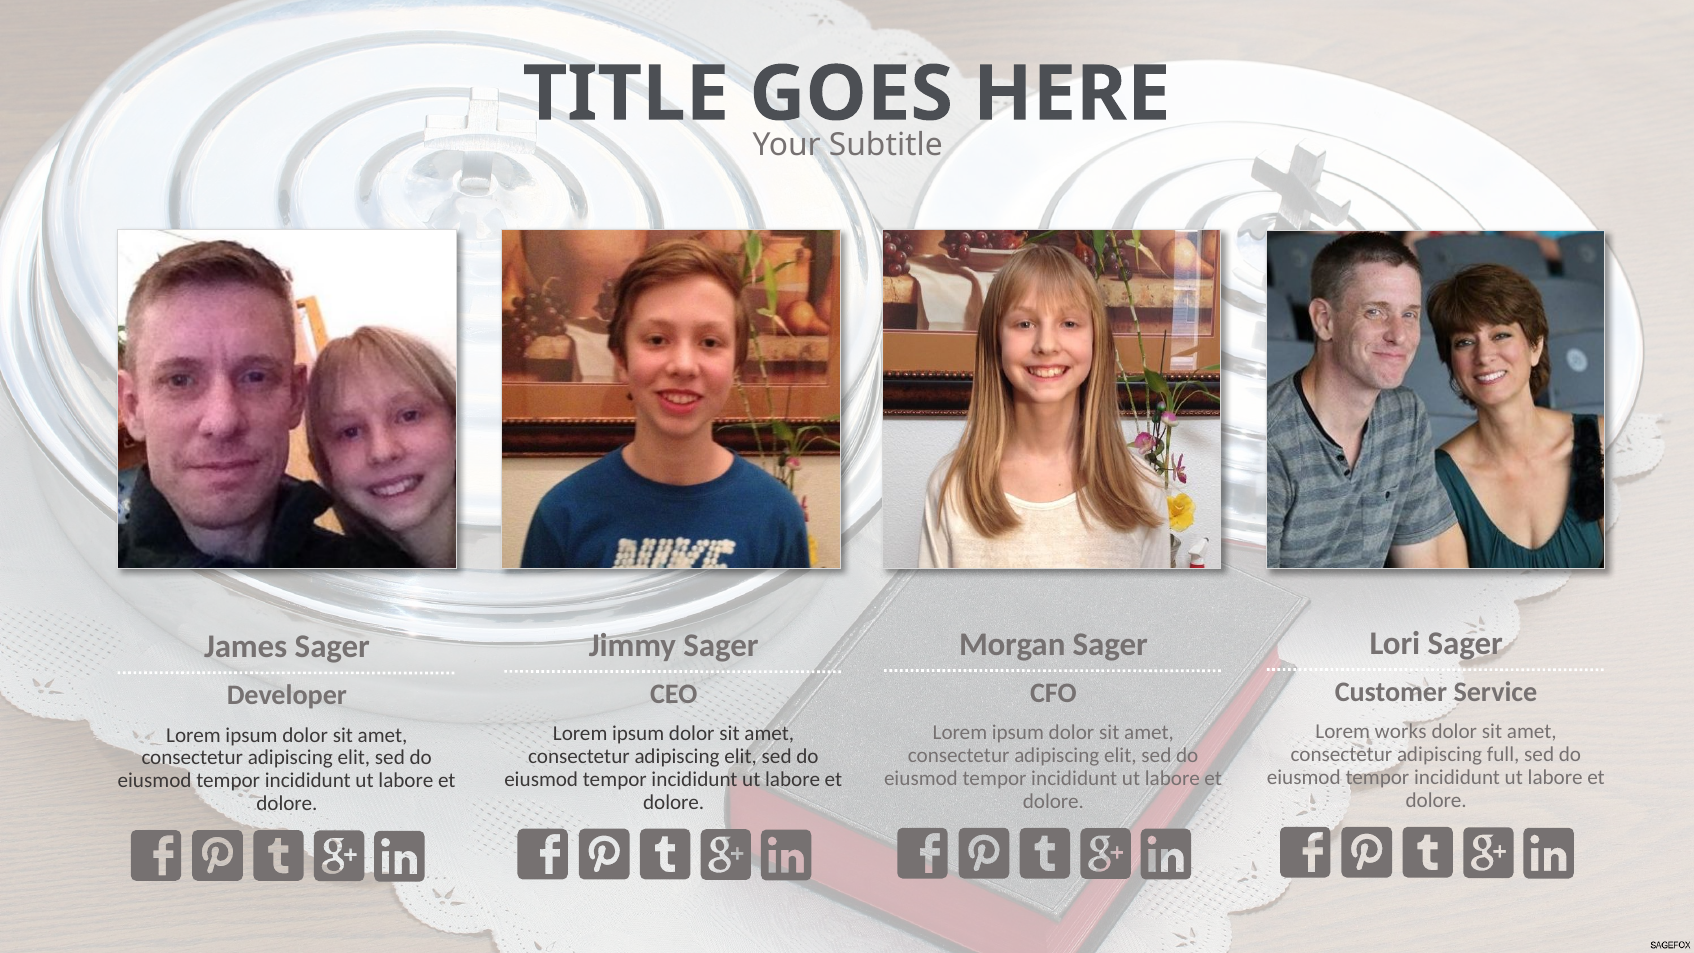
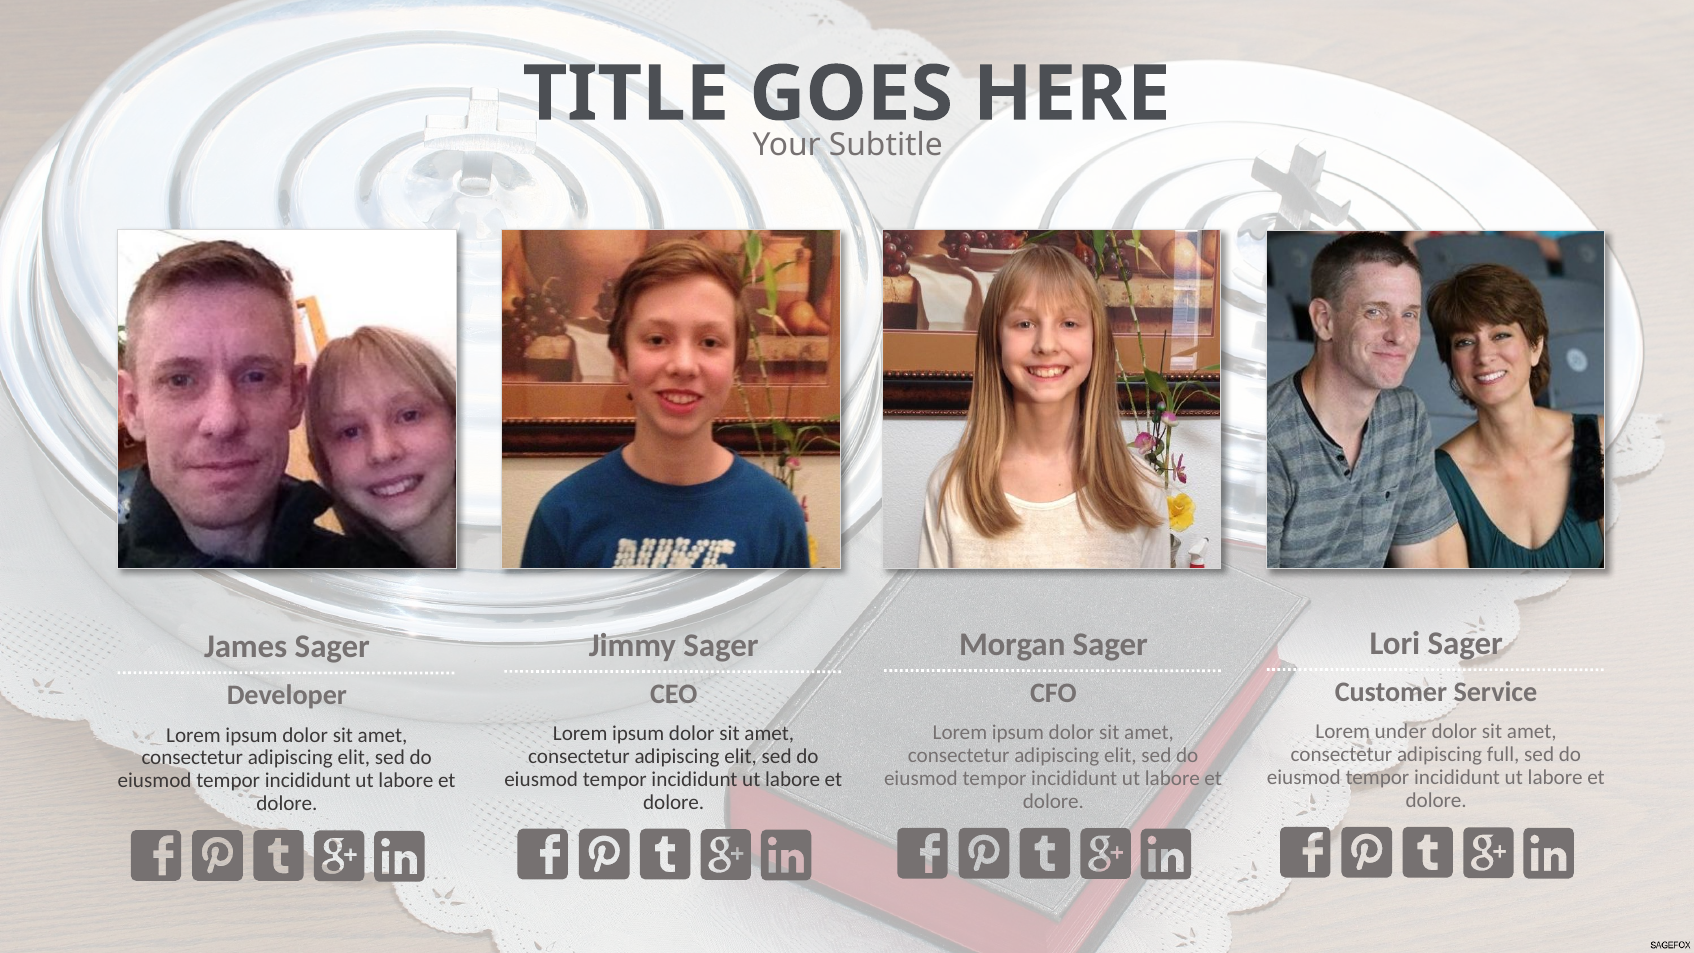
works: works -> under
